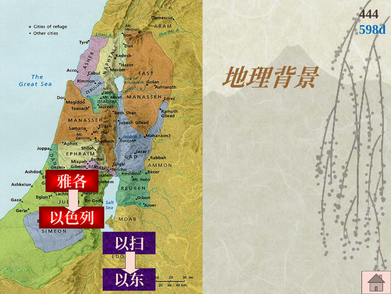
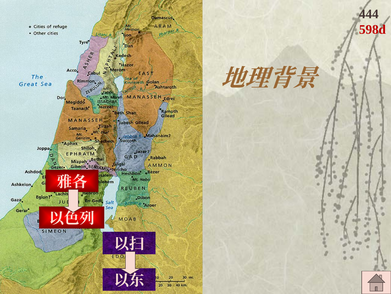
598d colour: blue -> red
